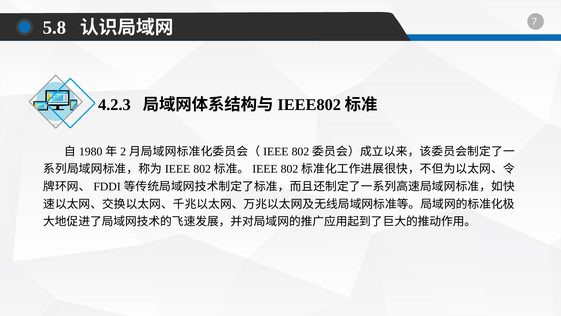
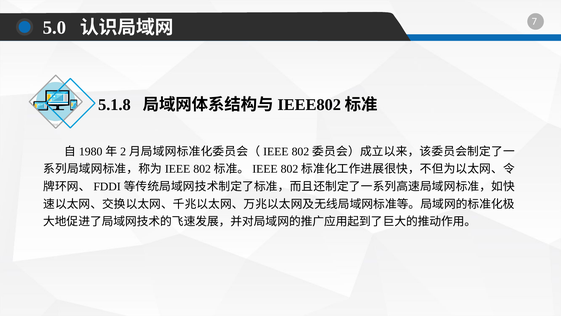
5.8: 5.8 -> 5.0
4.2.3: 4.2.3 -> 5.1.8
